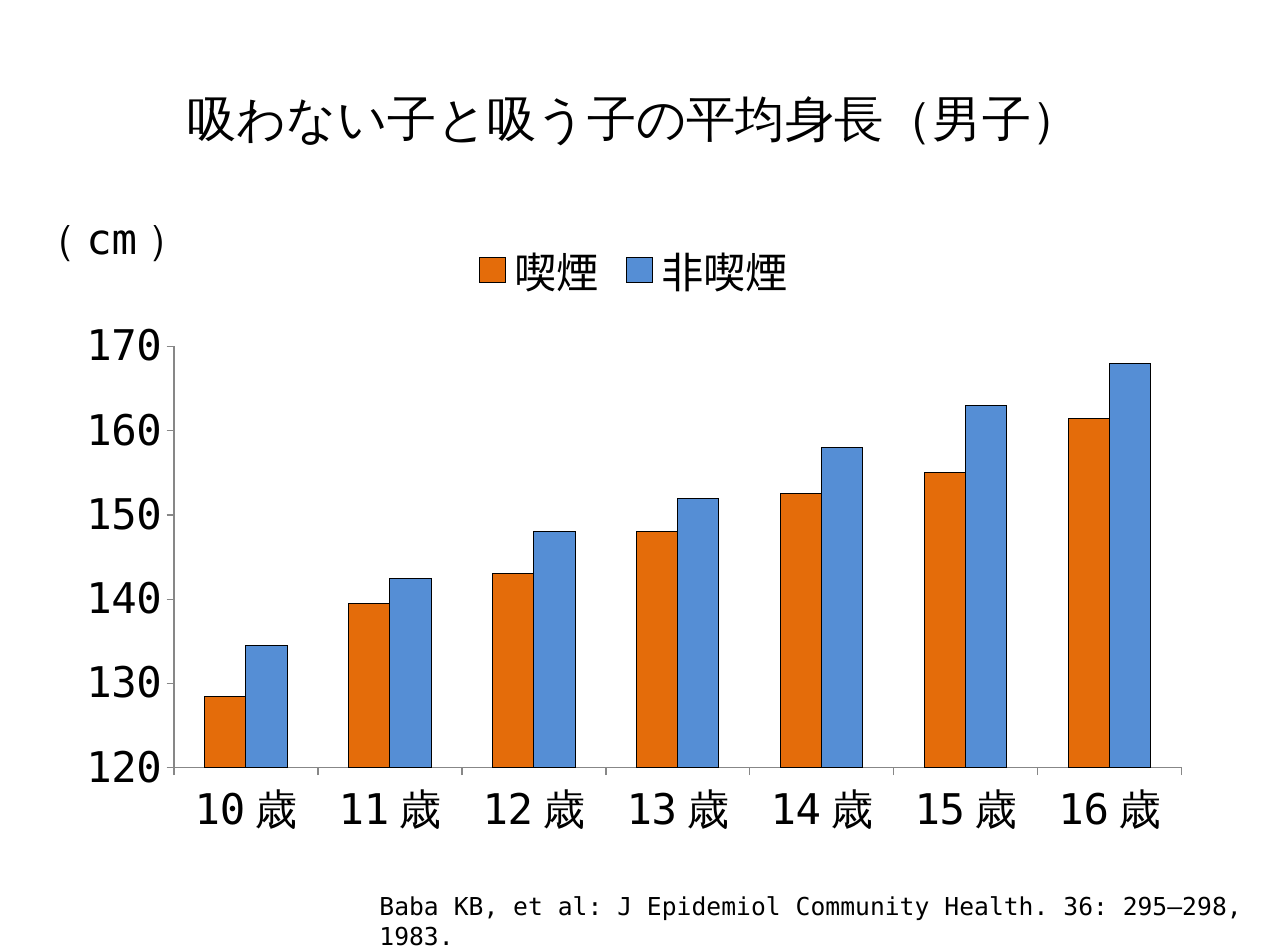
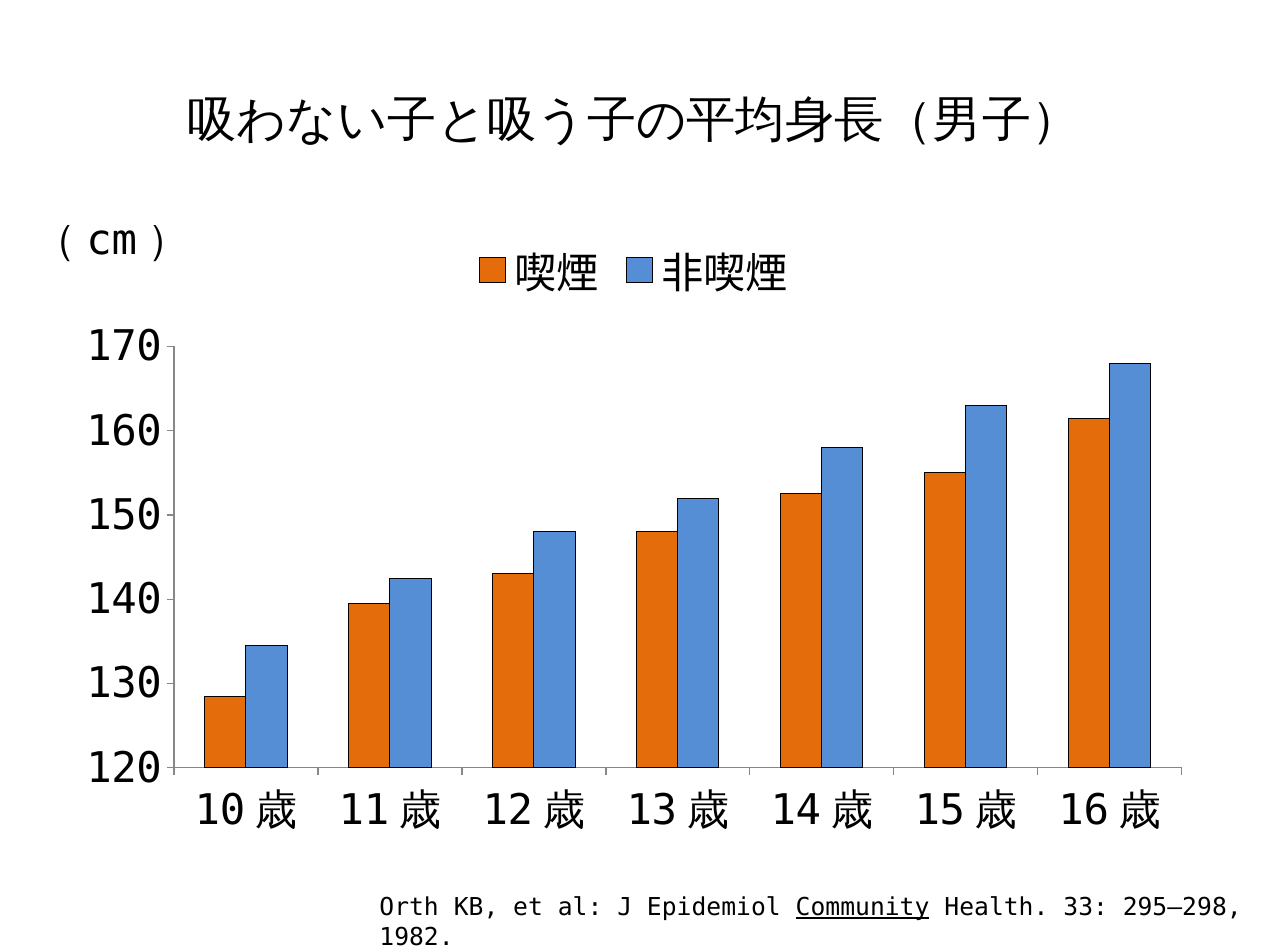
Baba: Baba -> Orth
Community underline: none -> present
36: 36 -> 33
1983: 1983 -> 1982
